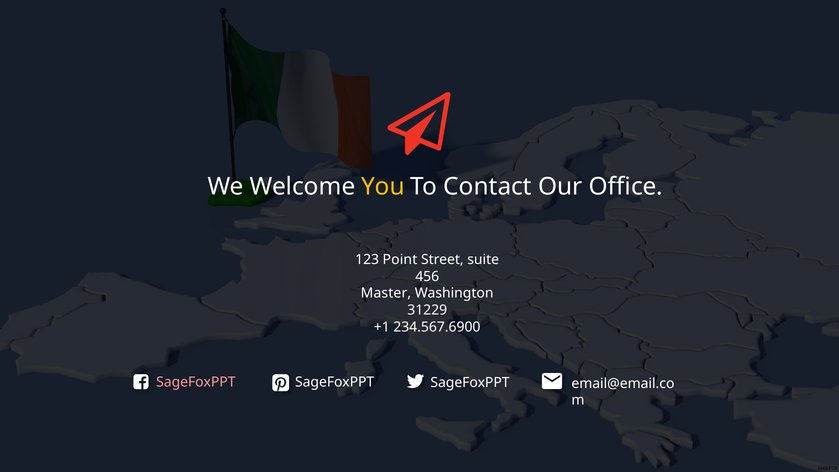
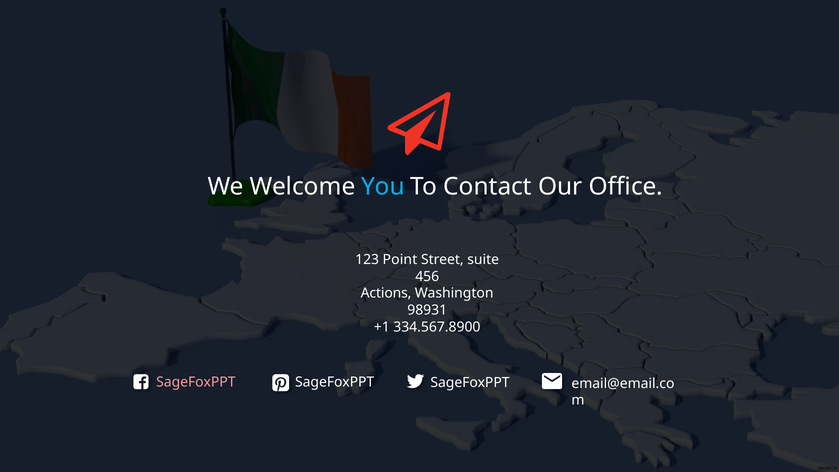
You colour: yellow -> light blue
Master: Master -> Actions
31229: 31229 -> 98931
234.567.6900: 234.567.6900 -> 334.567.8900
